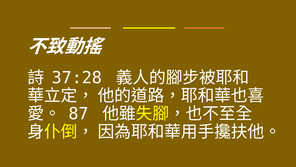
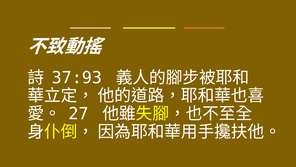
37:28: 37:28 -> 37:93
87: 87 -> 27
